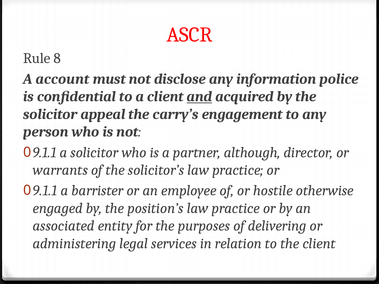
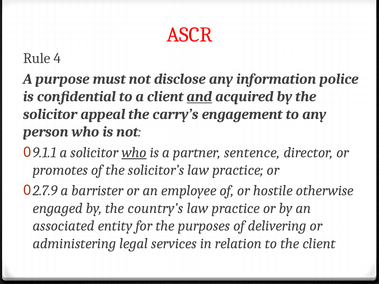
8: 8 -> 4
account: account -> purpose
who at (134, 153) underline: none -> present
although: although -> sentence
warrants: warrants -> promotes
9.1.1 at (45, 191): 9.1.1 -> 2.7.9
position’s: position’s -> country’s
